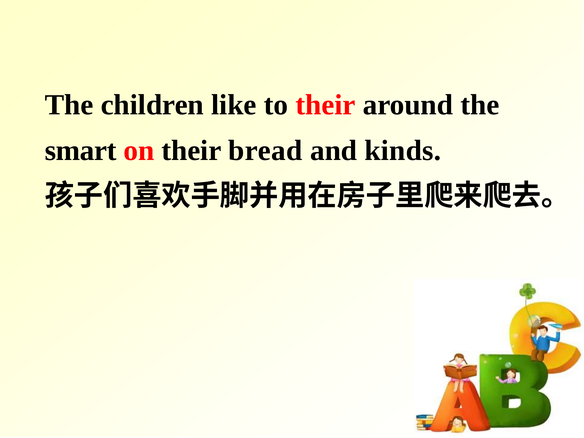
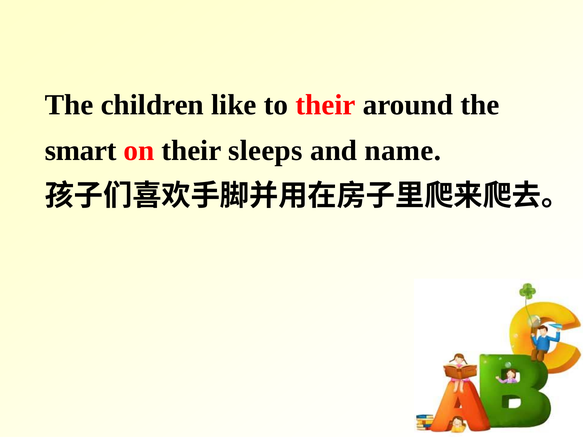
bread: bread -> sleeps
kinds: kinds -> name
